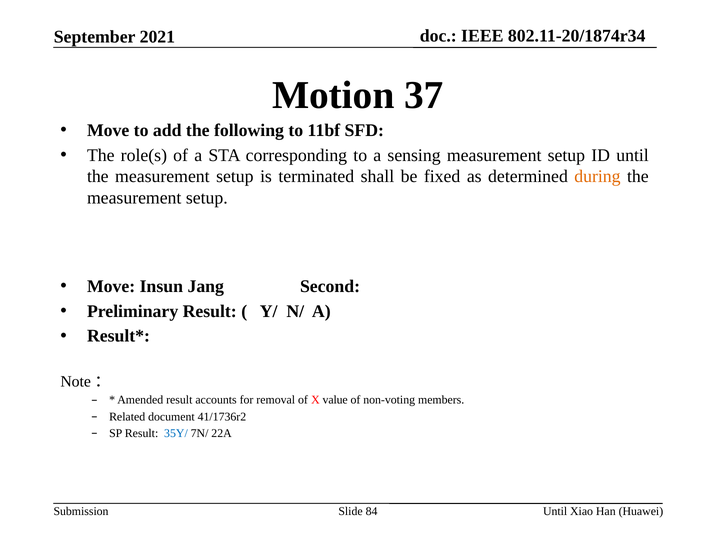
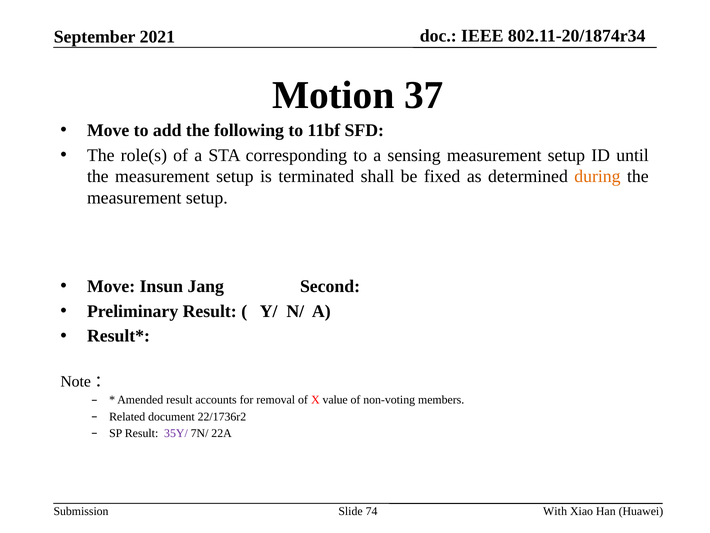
41/1736r2: 41/1736r2 -> 22/1736r2
35Y/ colour: blue -> purple
84: 84 -> 74
Until at (555, 511): Until -> With
